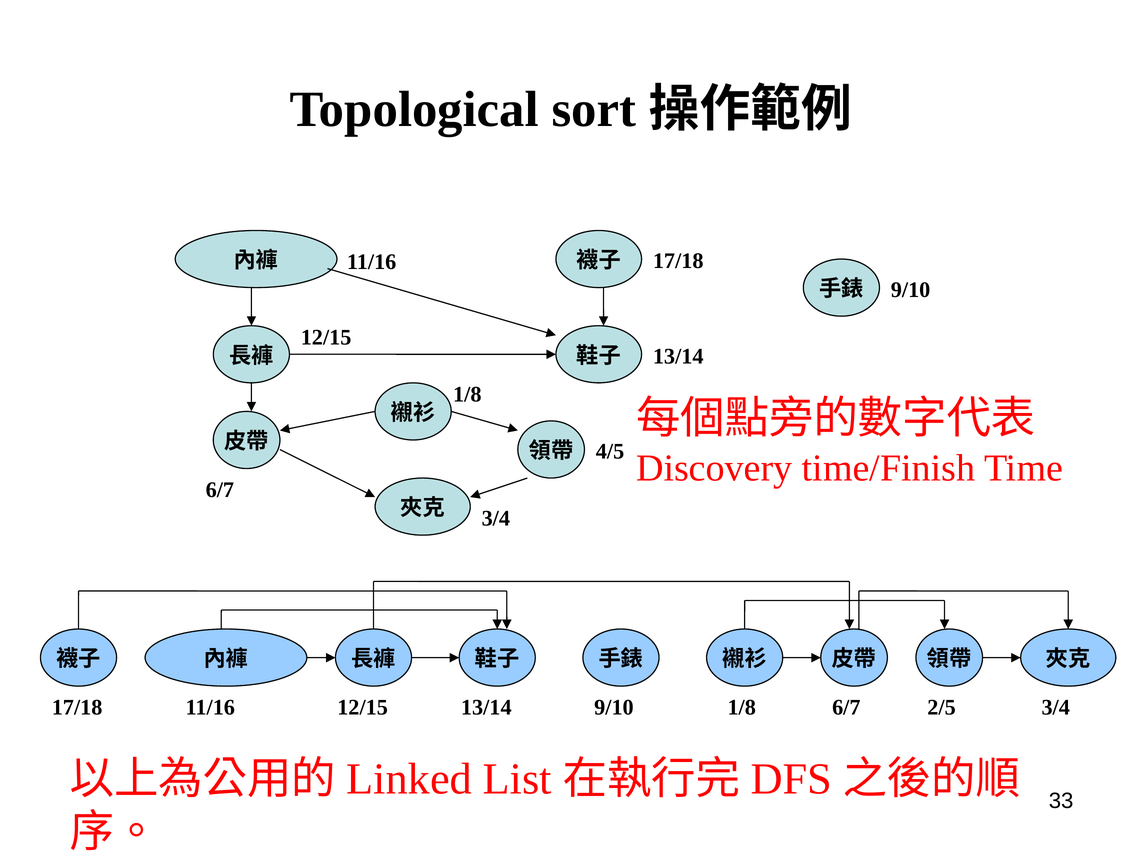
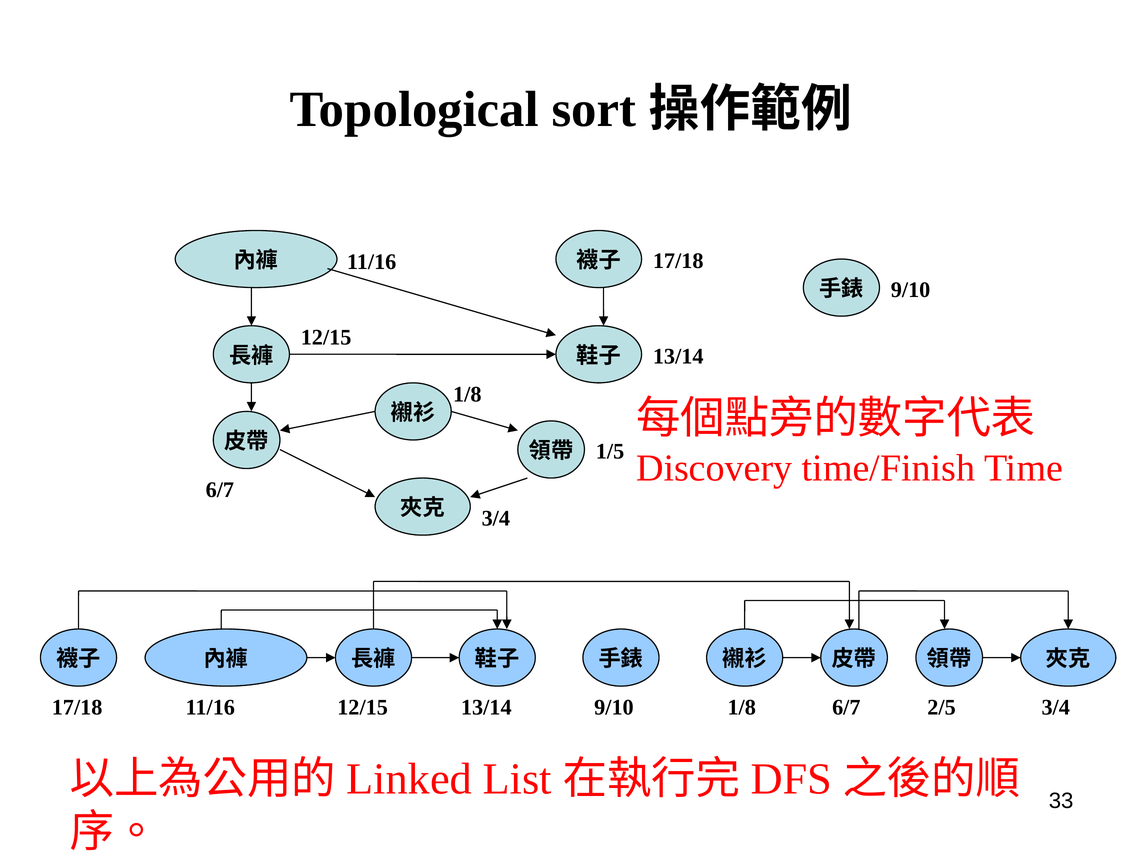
4/5: 4/5 -> 1/5
